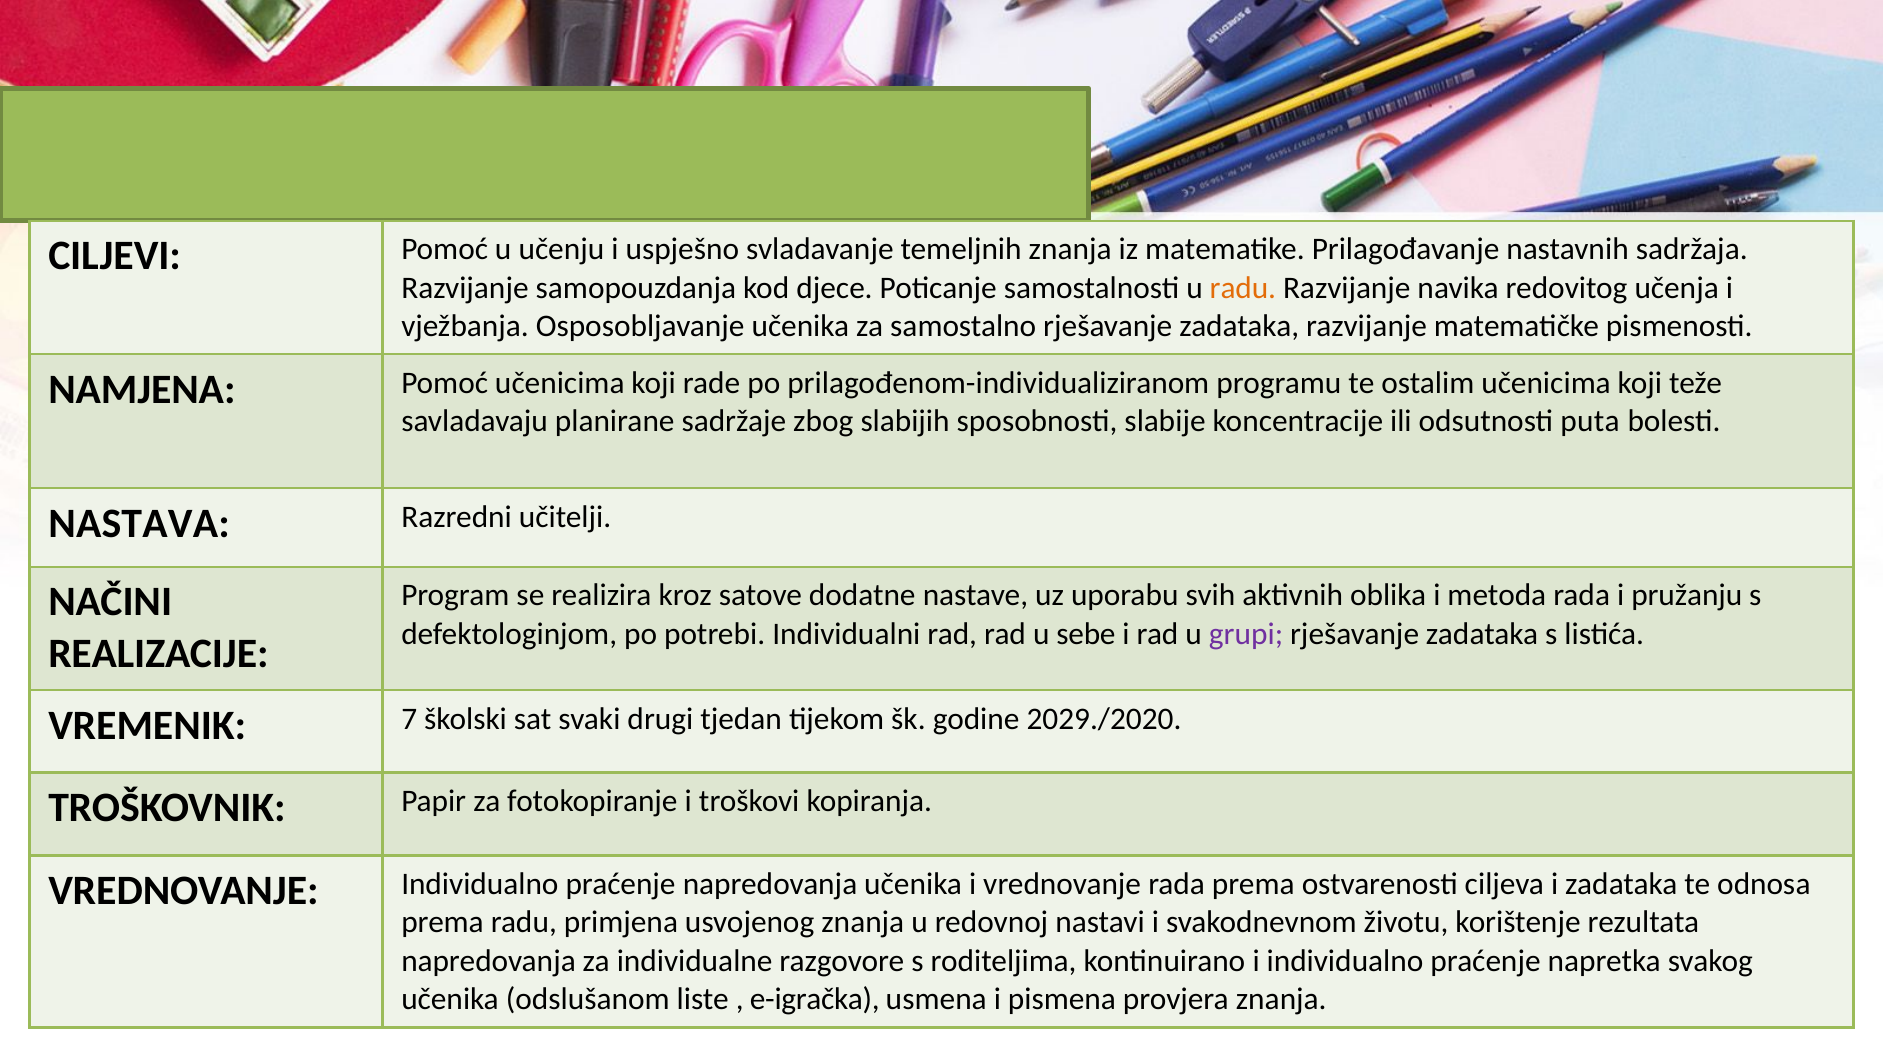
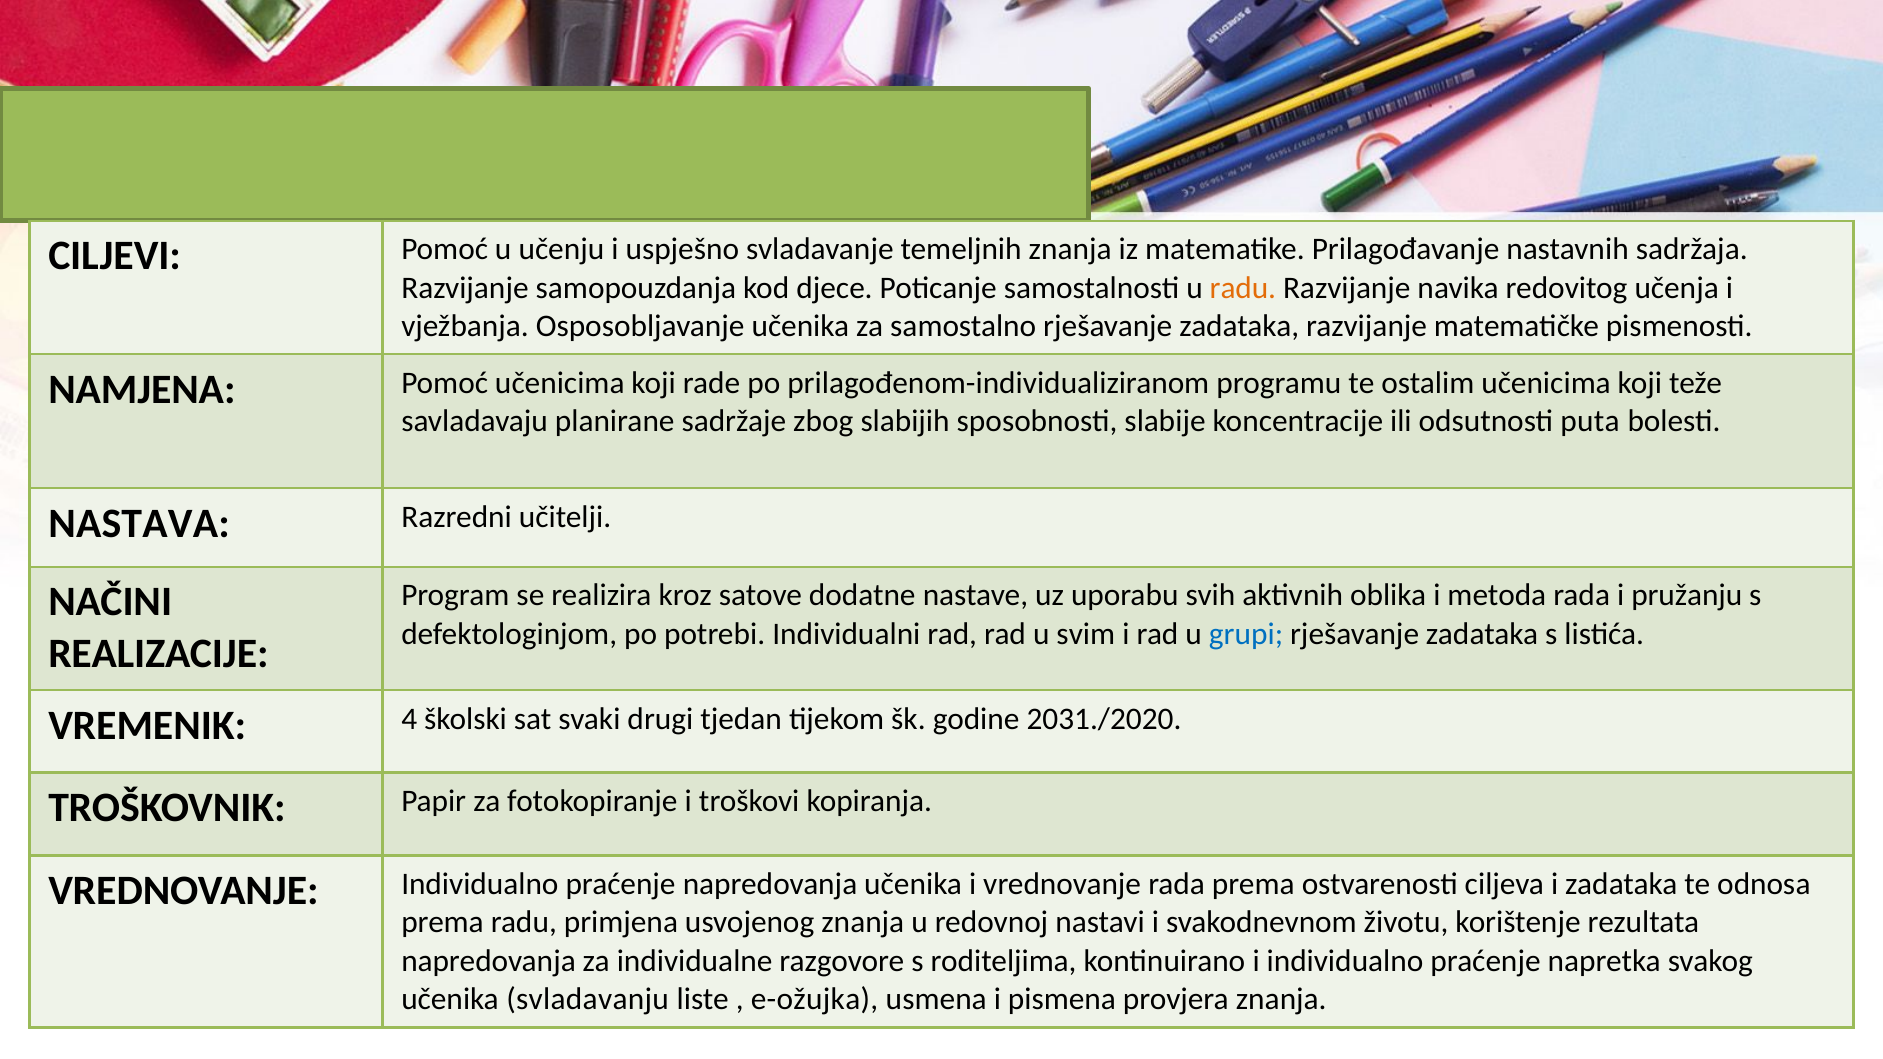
sebe: sebe -> svim
grupi colour: purple -> blue
VREMENIK 7: 7 -> 4
2029./2020: 2029./2020 -> 2031./2020
odslušanom: odslušanom -> svladavanju
e-igračka: e-igračka -> e-ožujka
